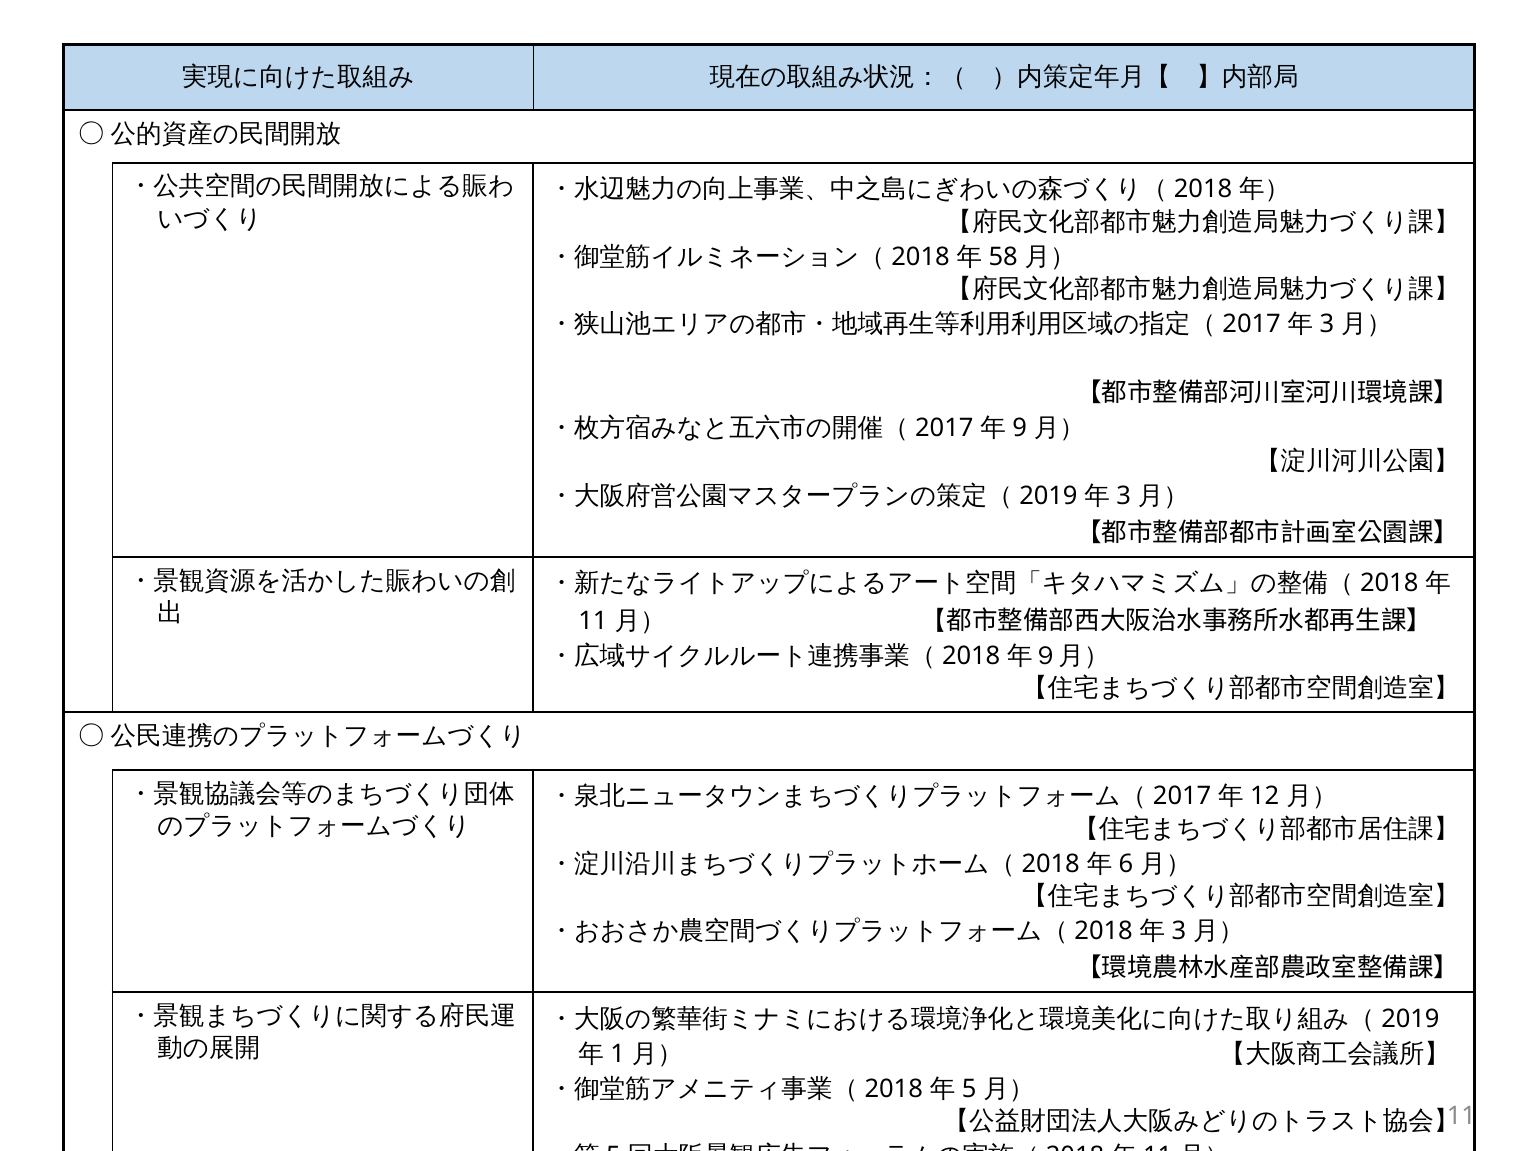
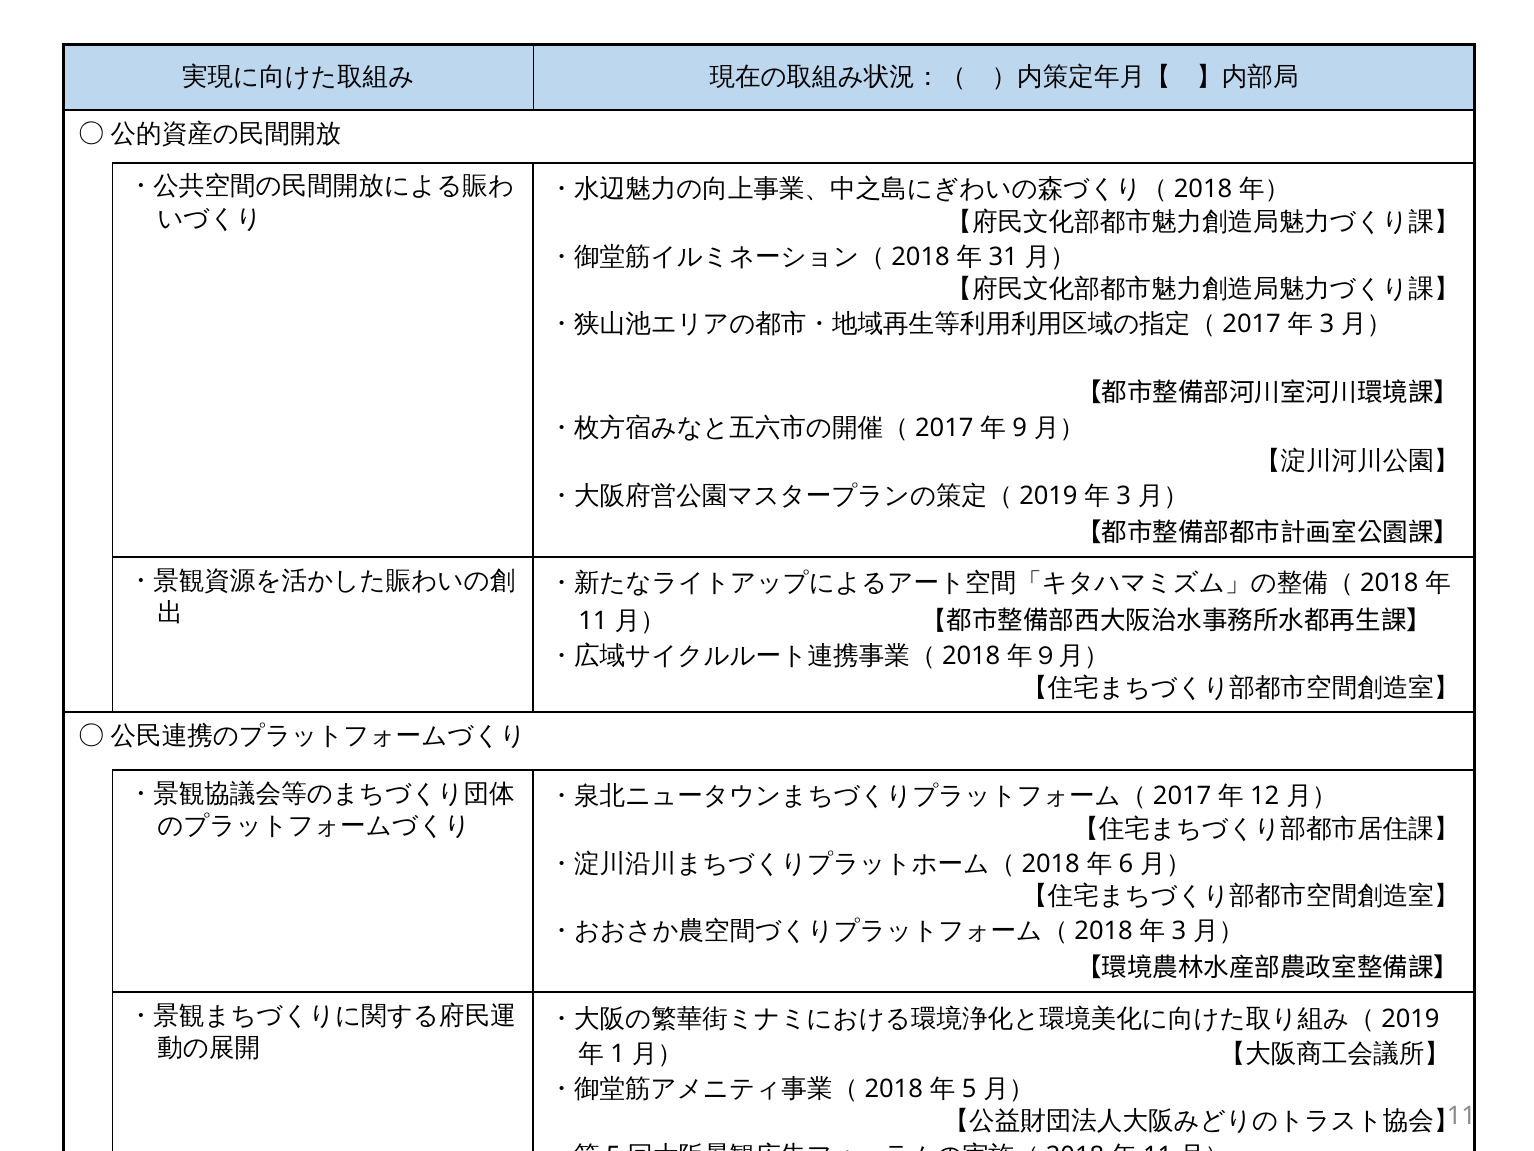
58: 58 -> 31
